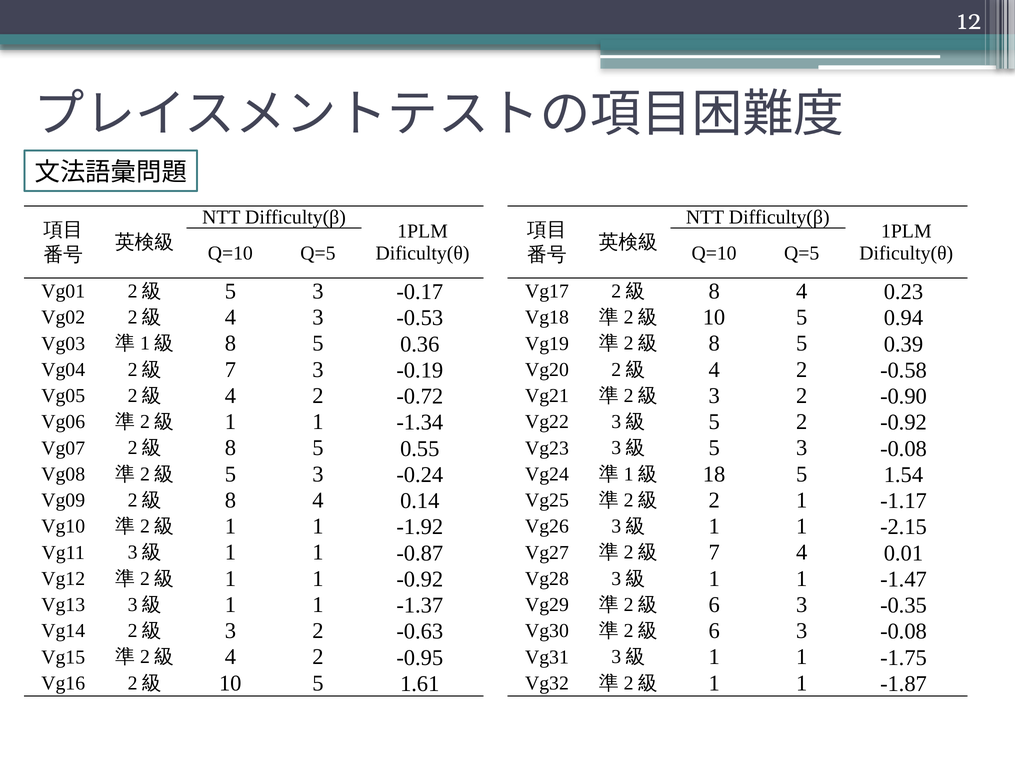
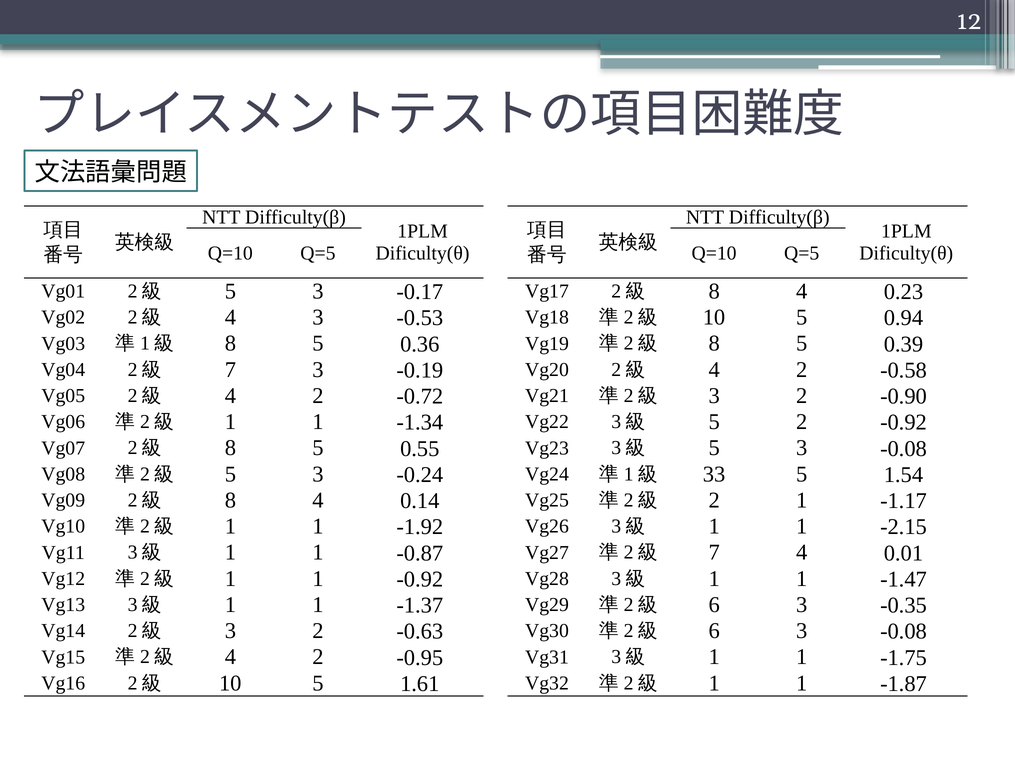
18: 18 -> 33
